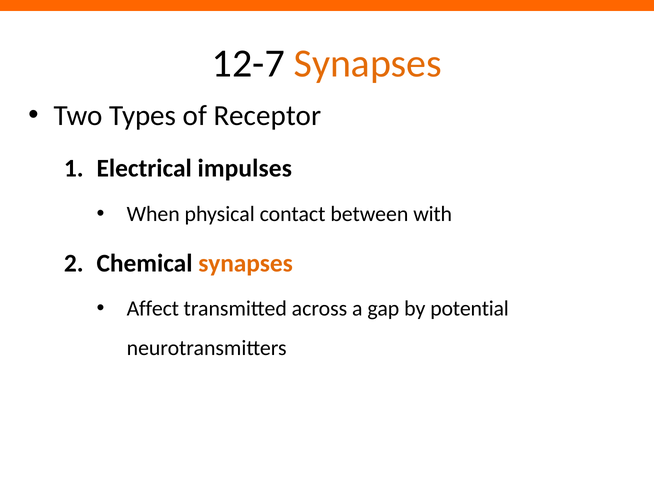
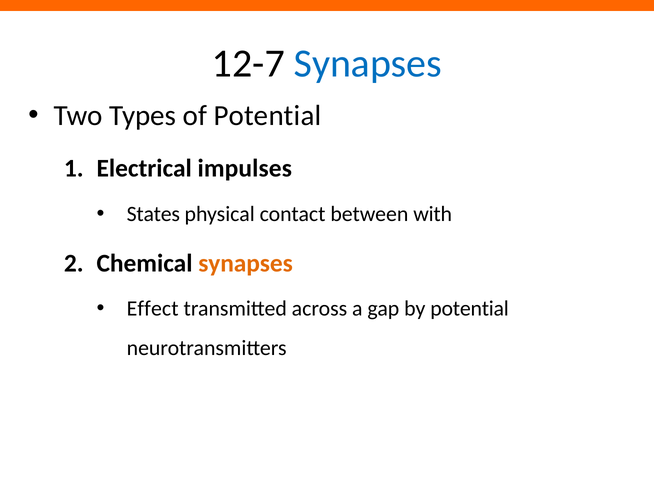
Synapses at (368, 63) colour: orange -> blue
of Receptor: Receptor -> Potential
When: When -> States
Affect: Affect -> Effect
